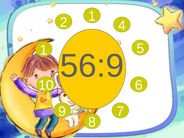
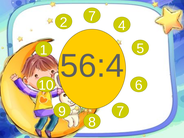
2 1: 1 -> 7
56:9: 56:9 -> 56:4
